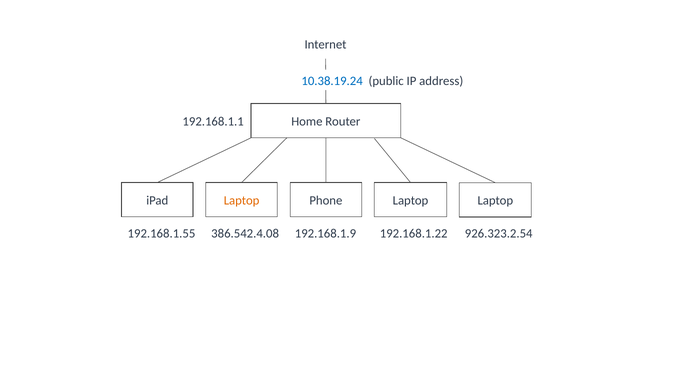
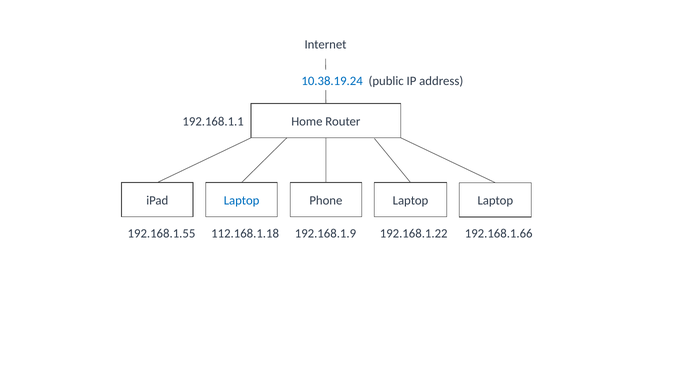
Laptop at (242, 201) colour: orange -> blue
386.542.4.08: 386.542.4.08 -> 112.168.1.18
926.323.2.54: 926.323.2.54 -> 192.168.1.66
